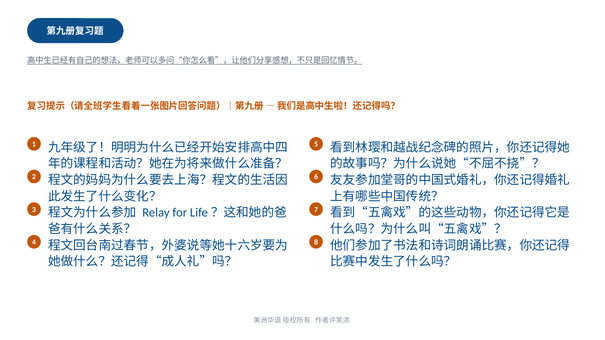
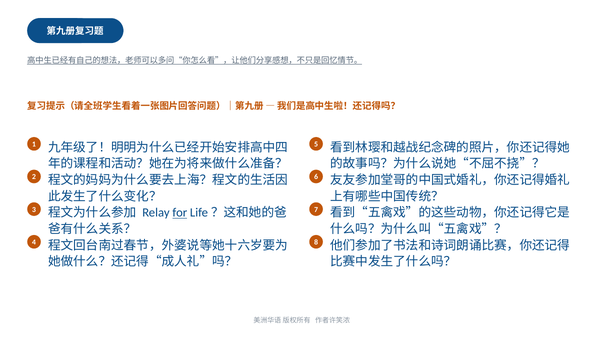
for underline: none -> present
